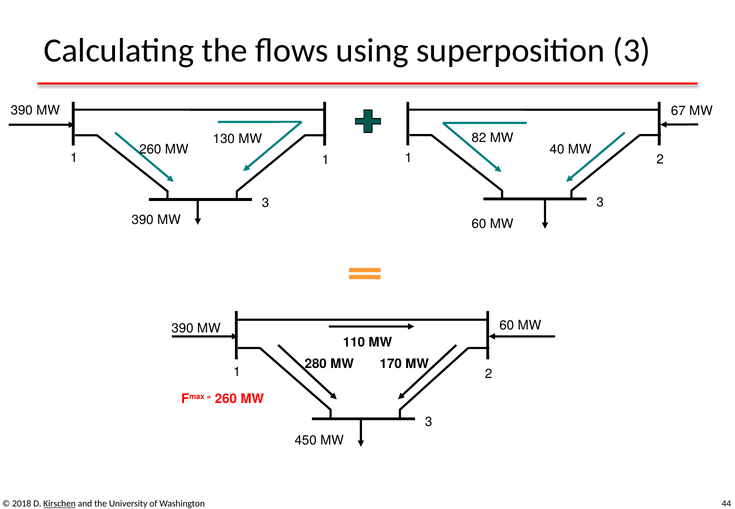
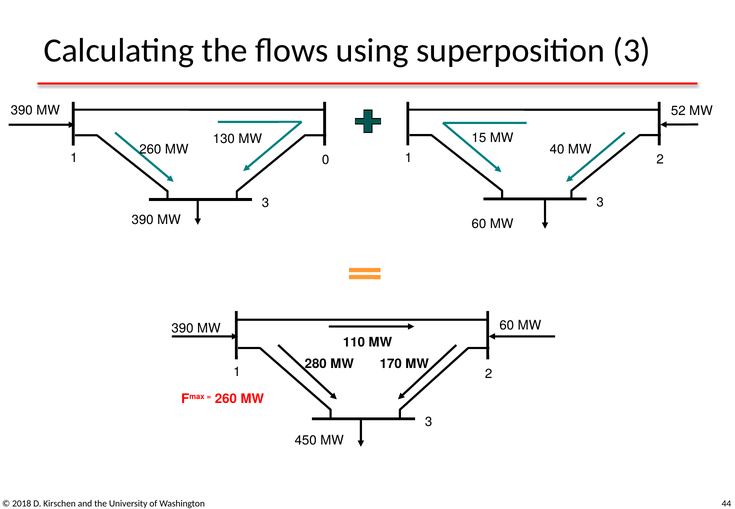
67: 67 -> 52
82: 82 -> 15
1 1: 1 -> 0
Kirschen underline: present -> none
